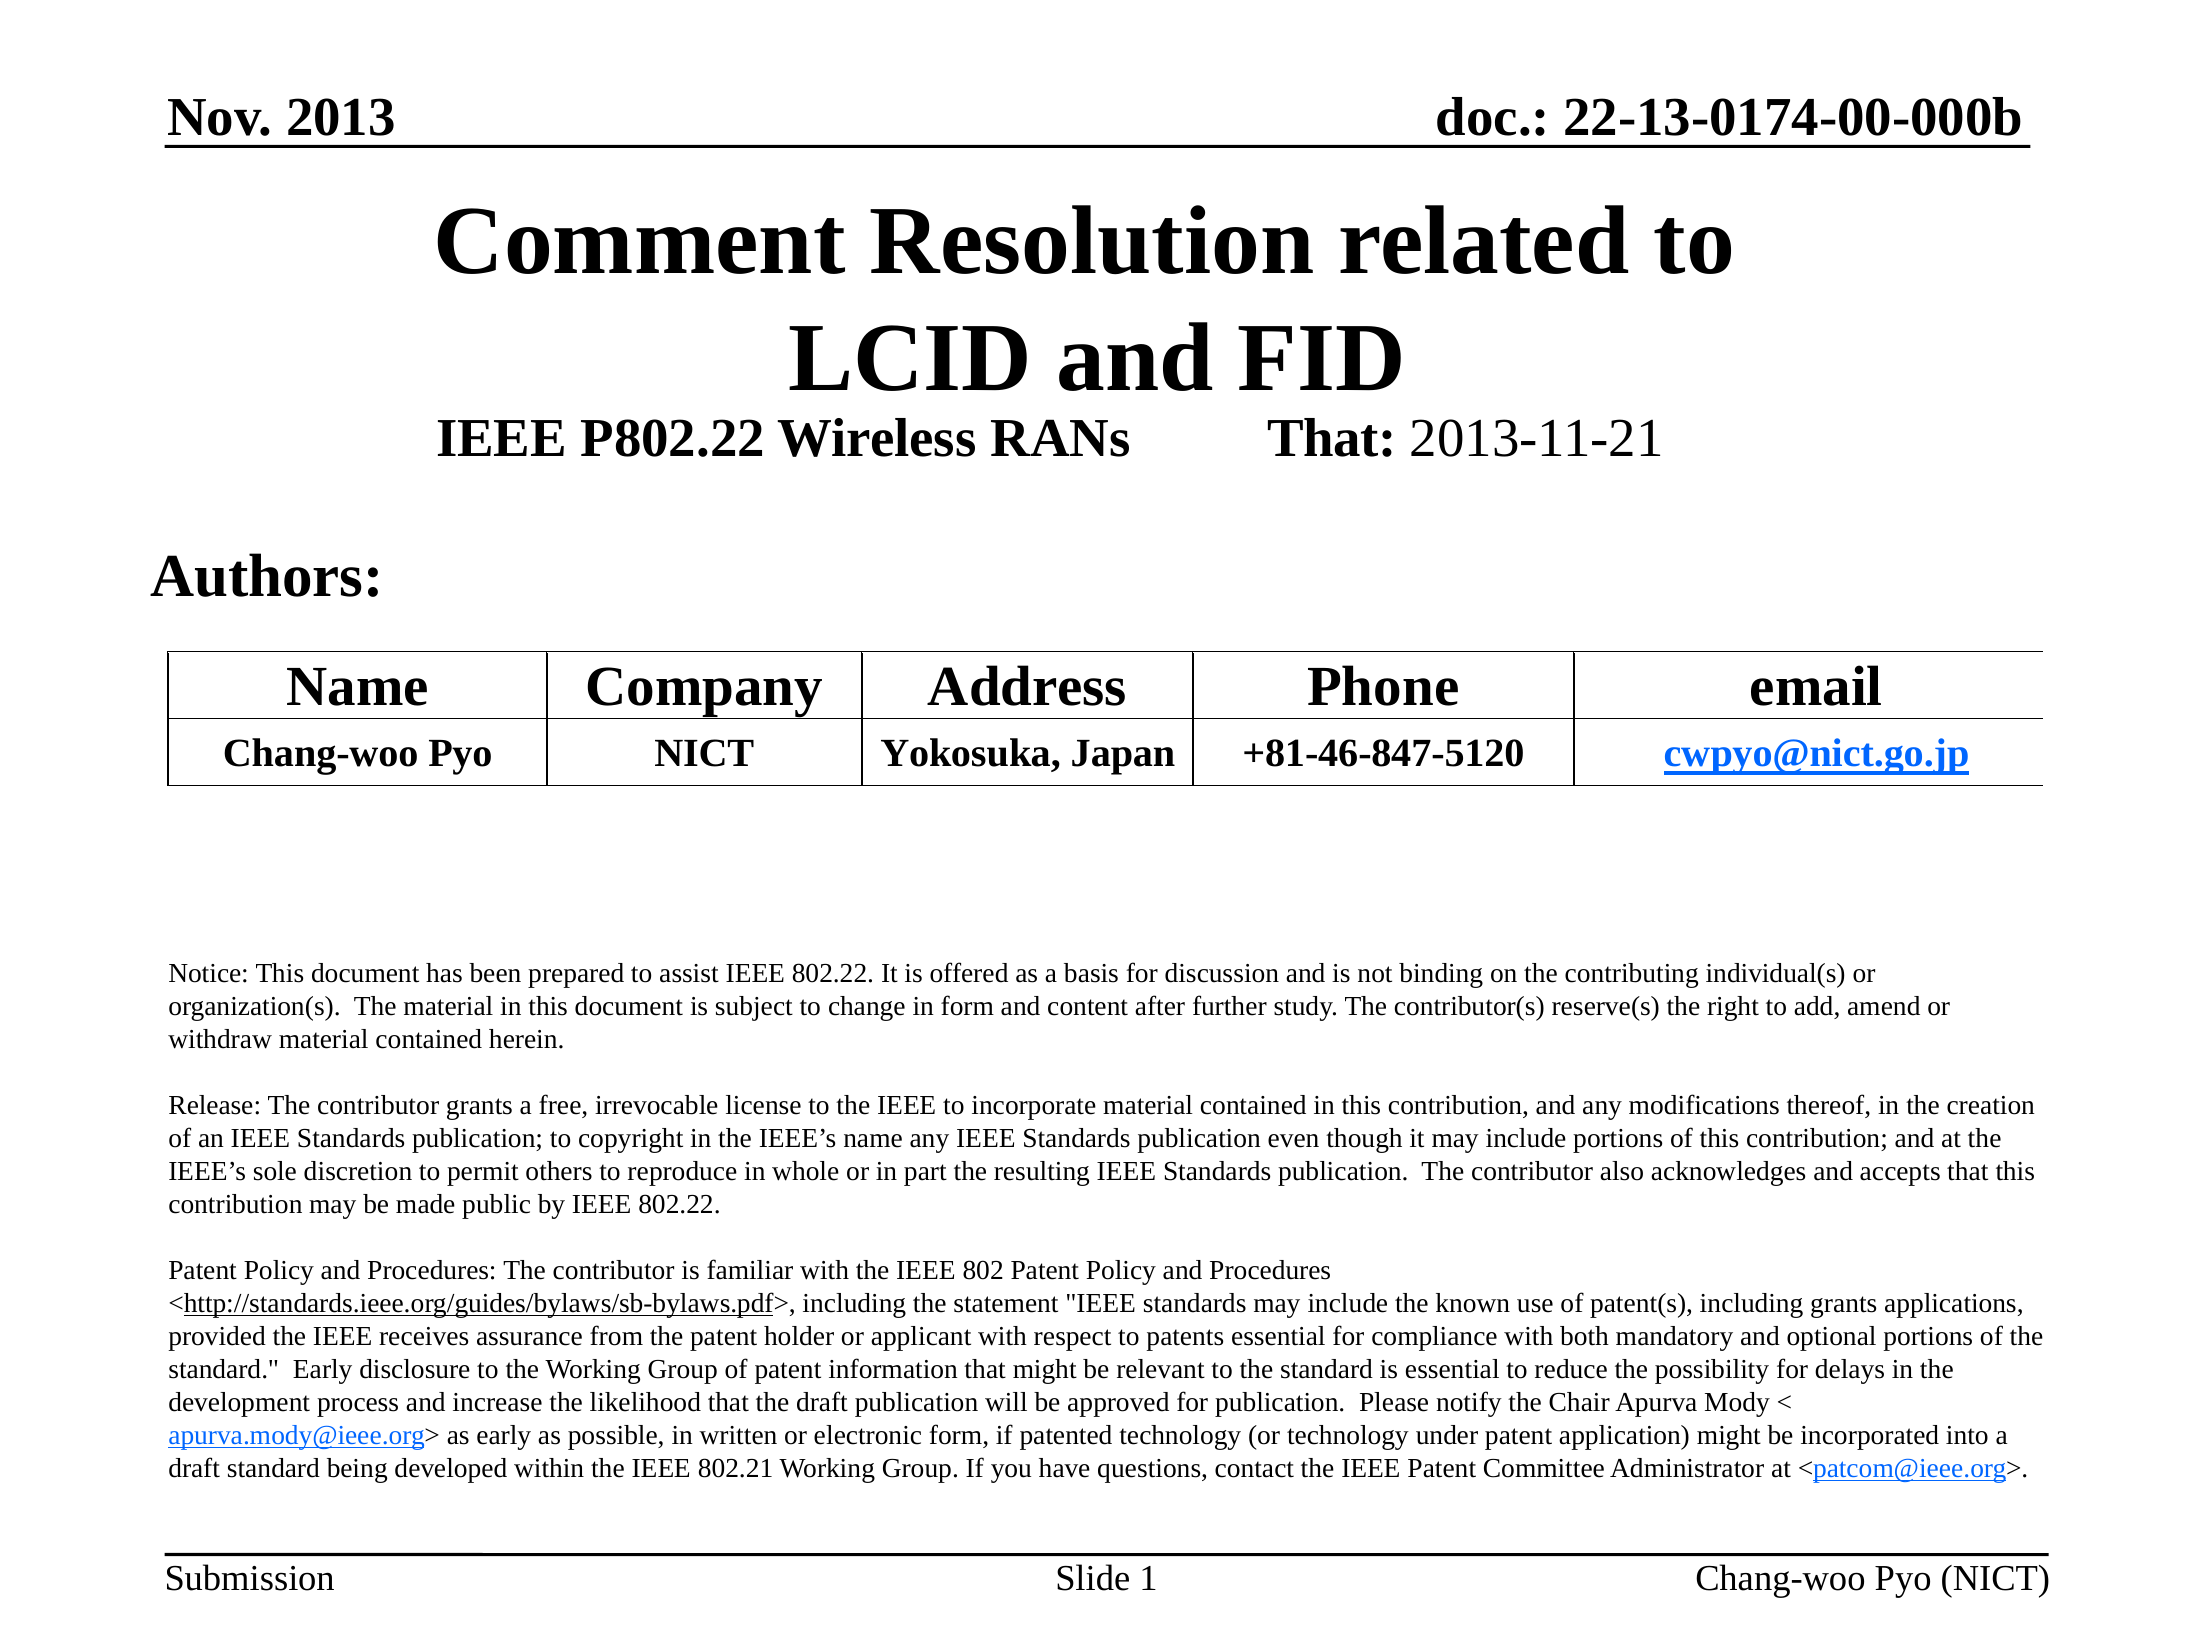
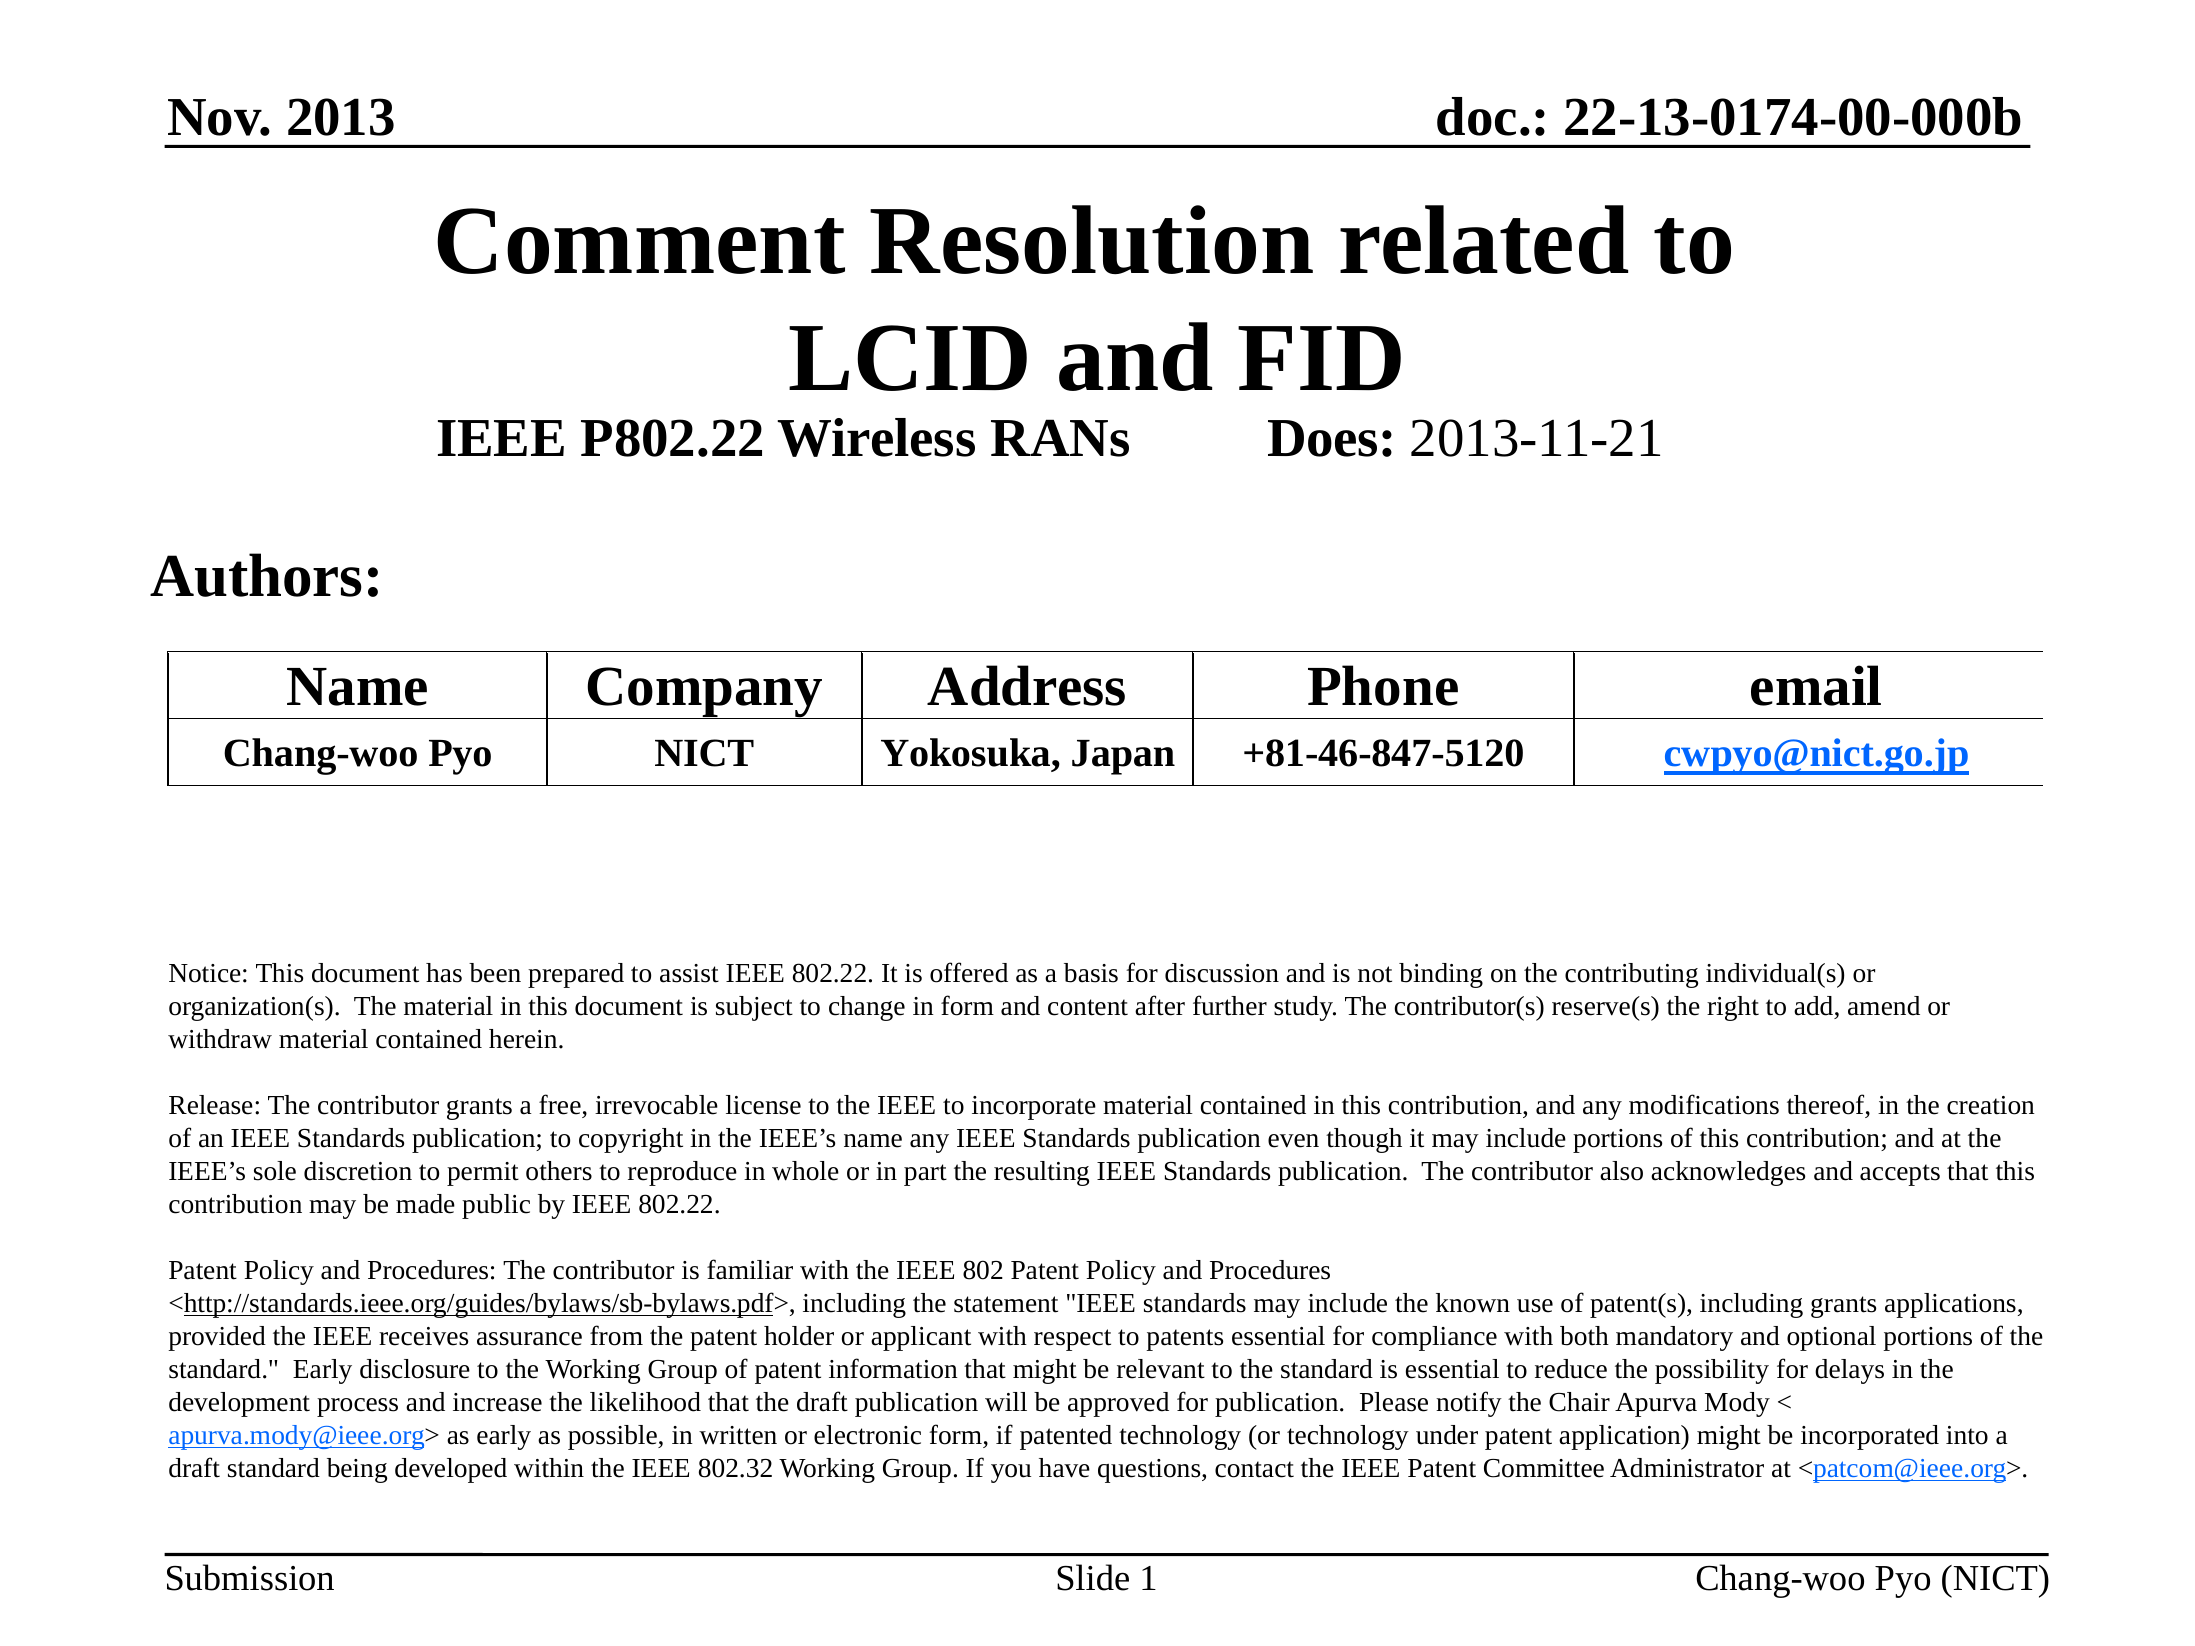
RANs That: That -> Does
802.21: 802.21 -> 802.32
